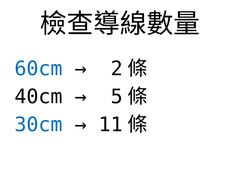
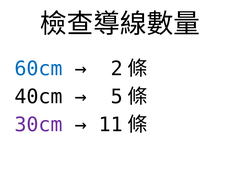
30cm colour: blue -> purple
